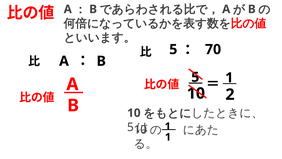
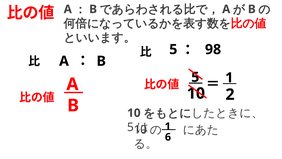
70: 70 -> 98
1 at (168, 137): 1 -> 6
